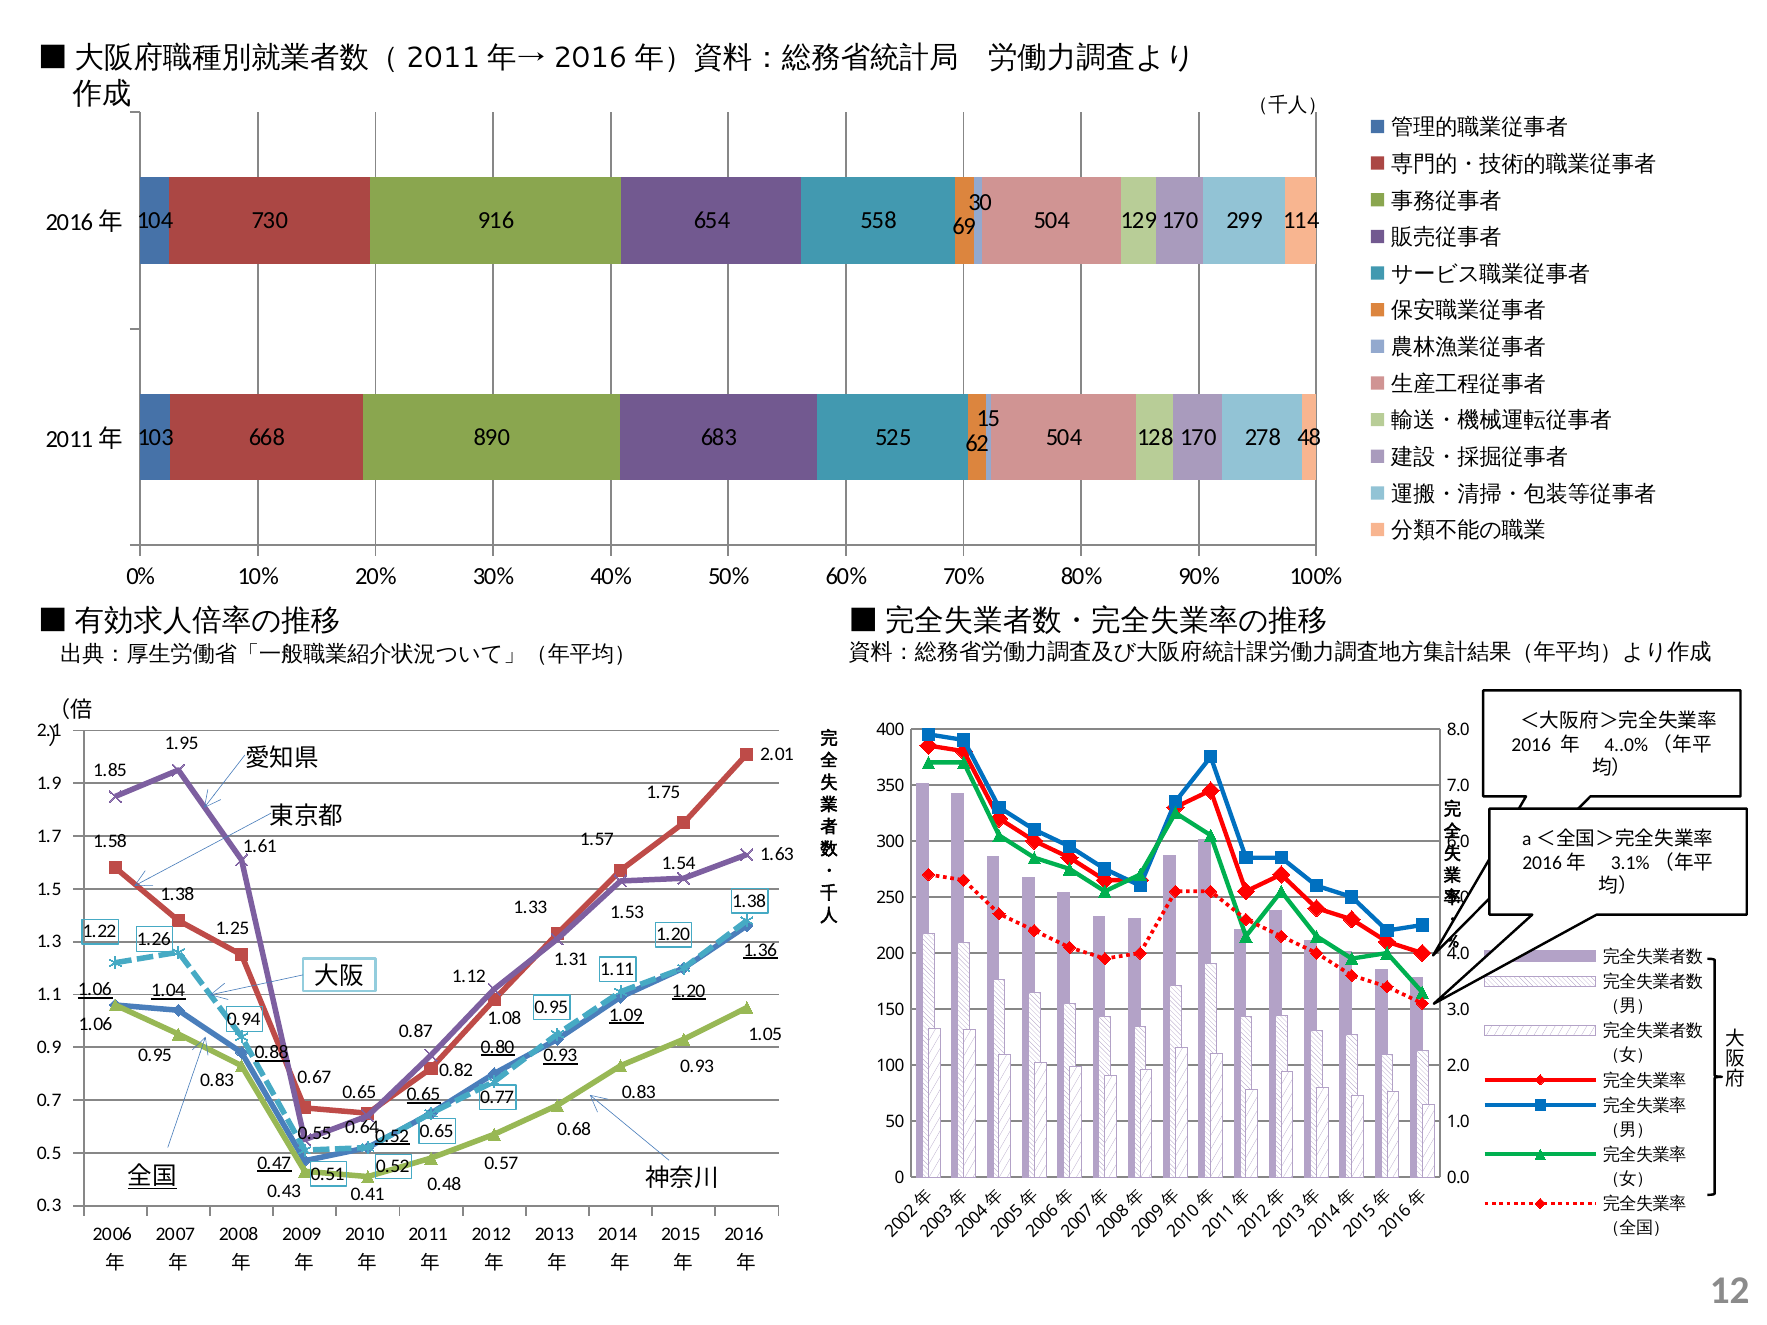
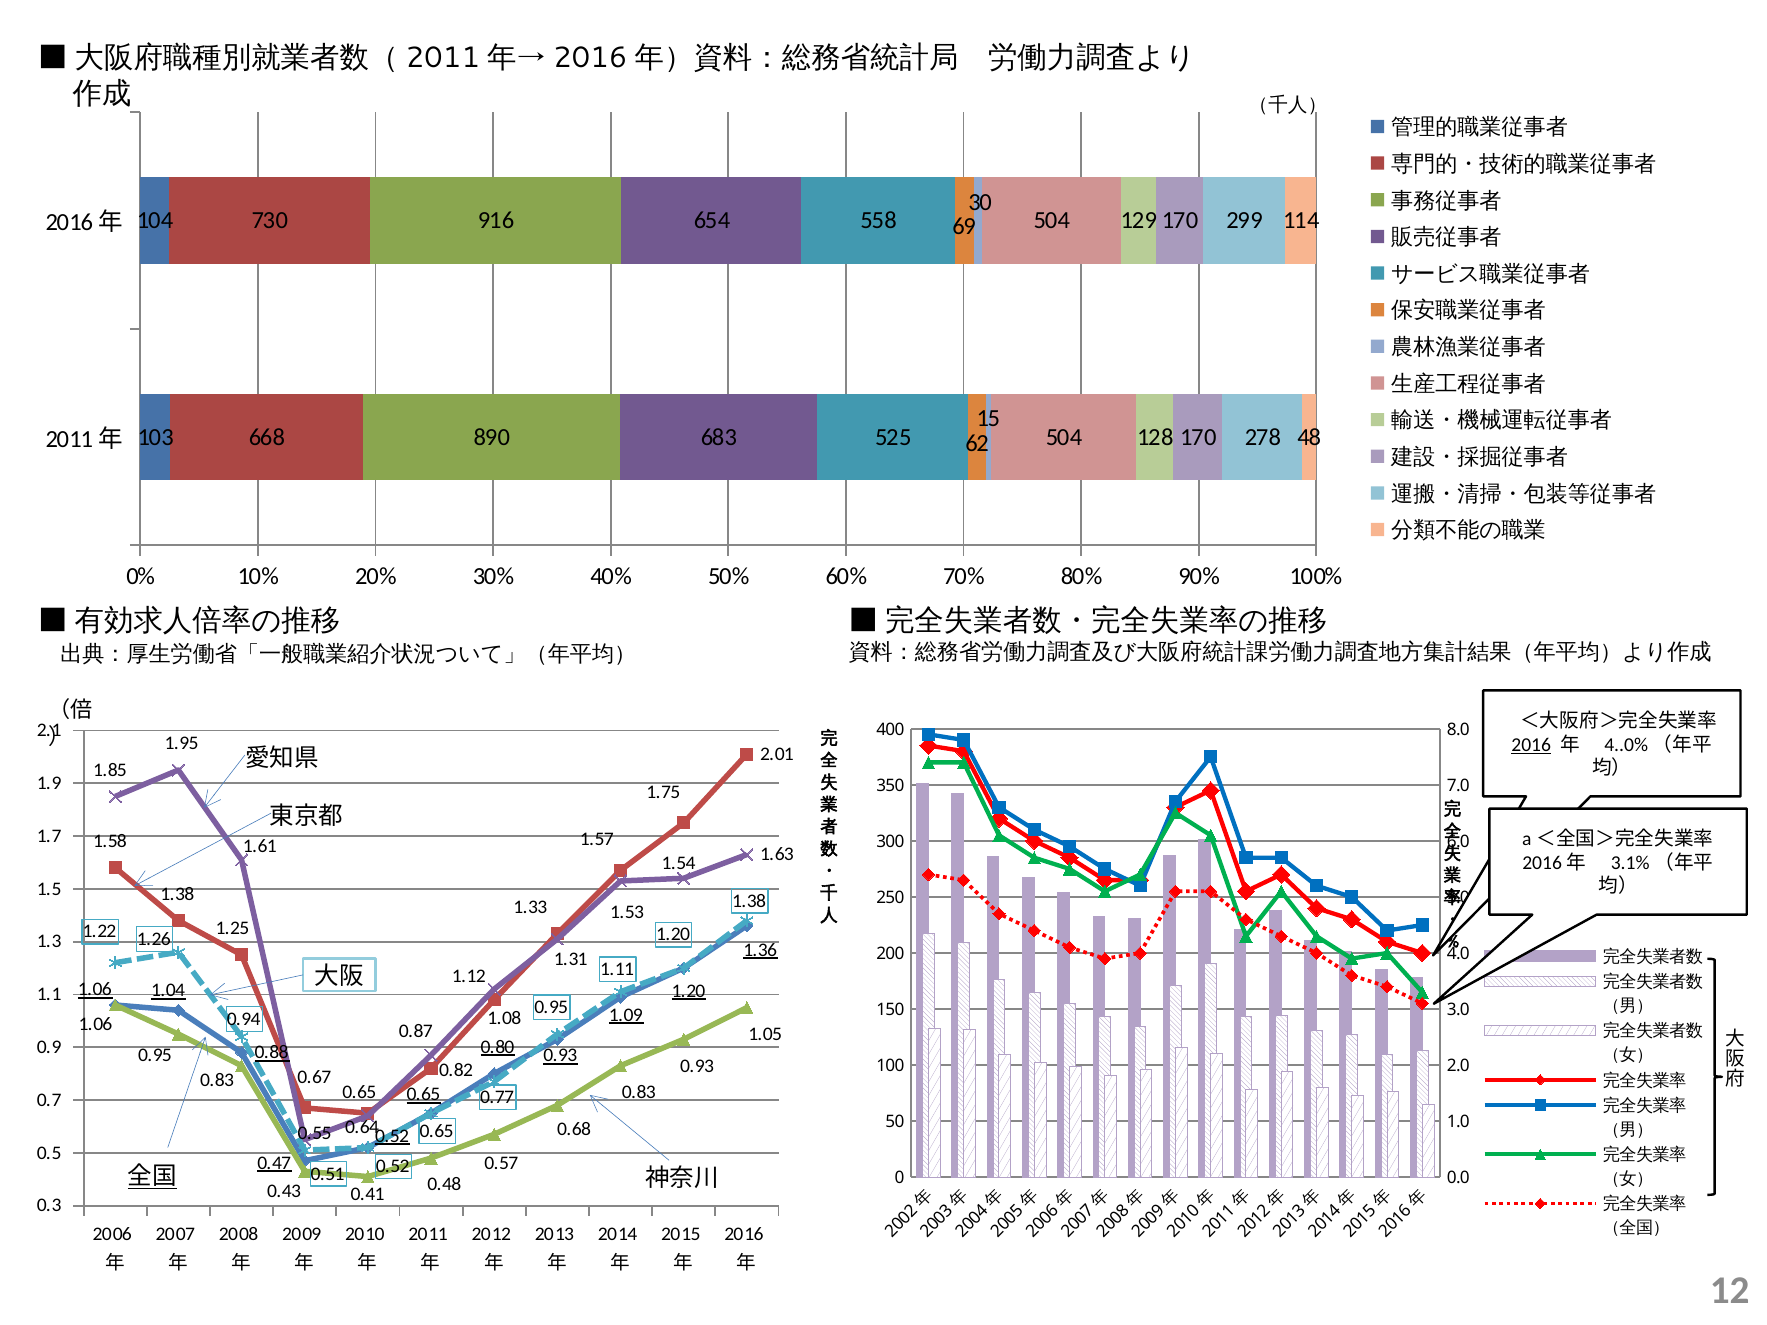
2016 at (1531, 745) underline: none -> present
